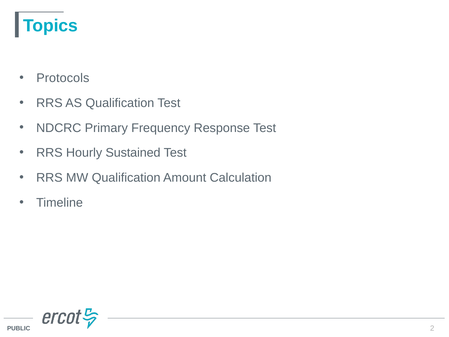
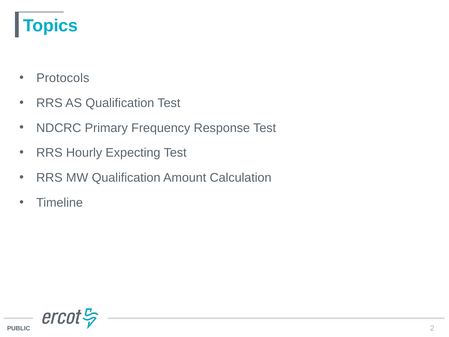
Sustained: Sustained -> Expecting
